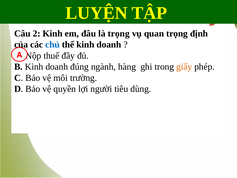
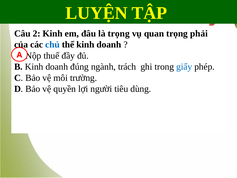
định: định -> phải
hàng: hàng -> trách
giấy colour: orange -> blue
